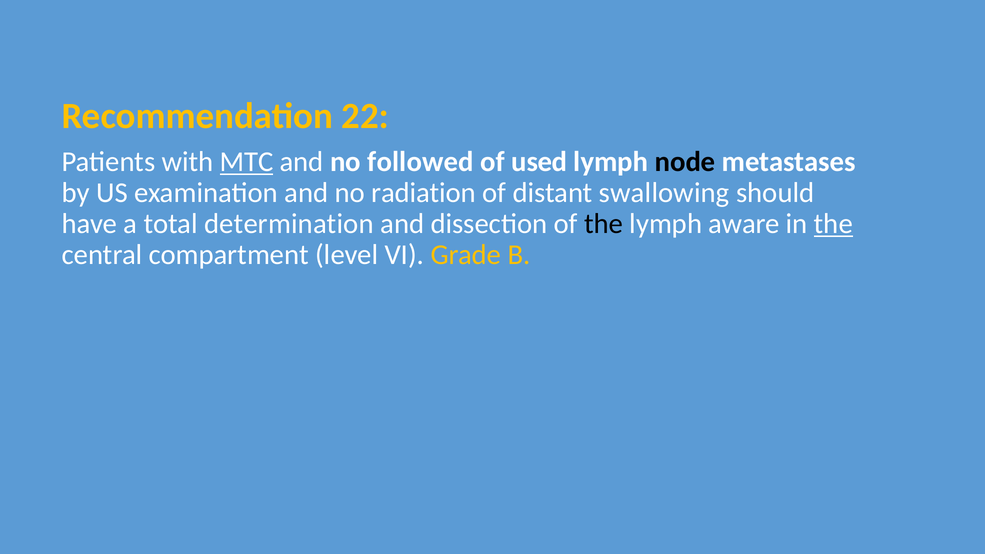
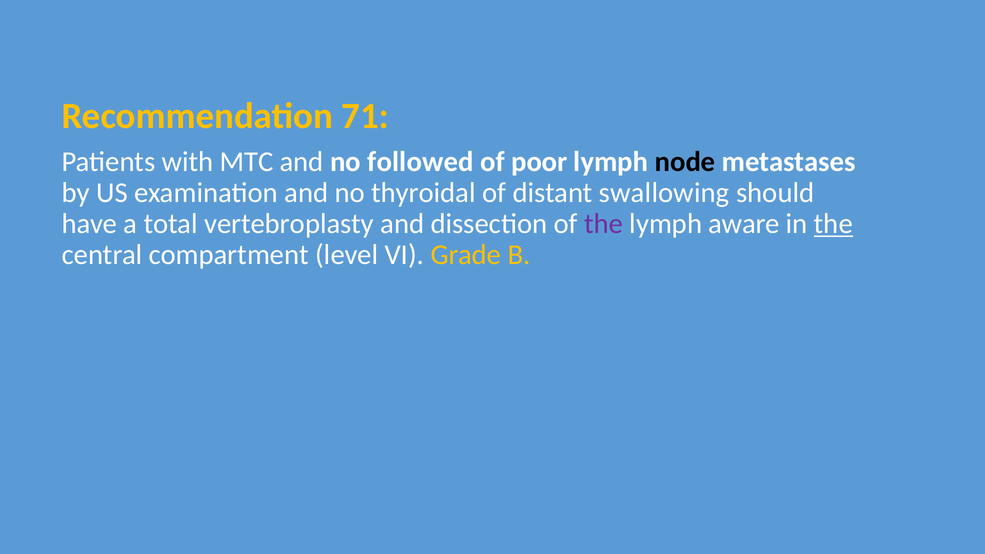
22: 22 -> 71
MTC underline: present -> none
used: used -> poor
radiation: radiation -> thyroidal
determination: determination -> vertebroplasty
the at (604, 224) colour: black -> purple
